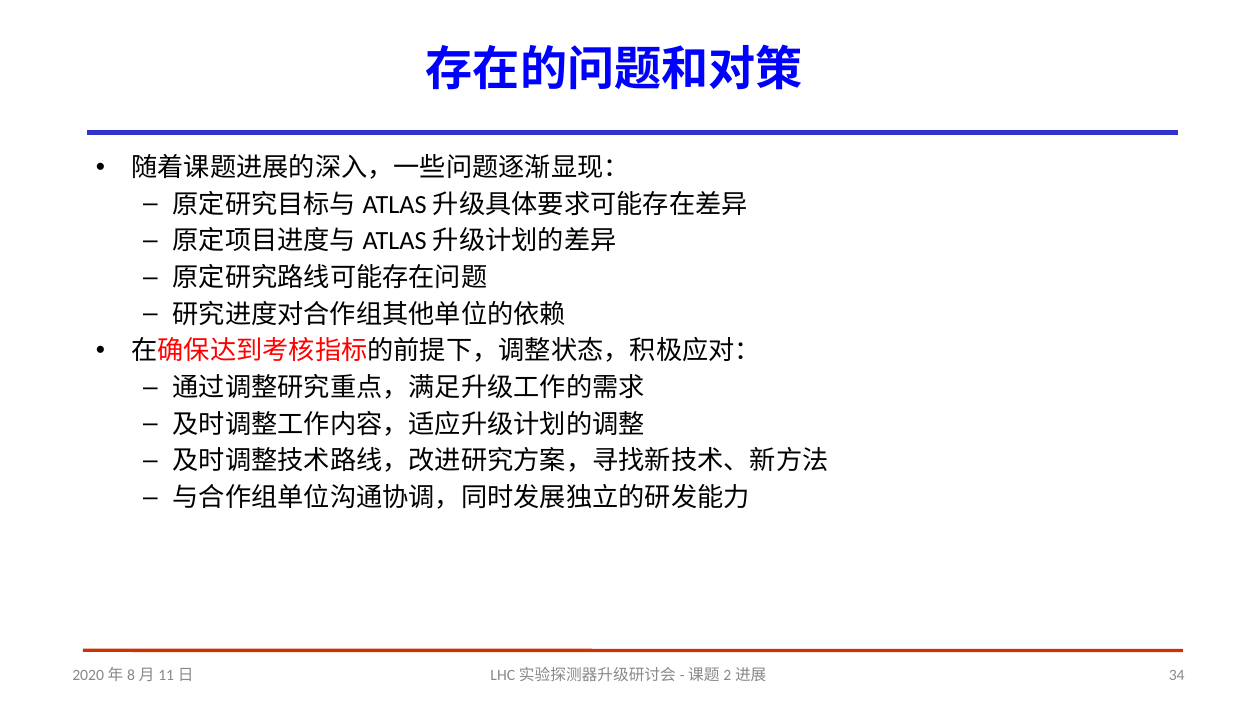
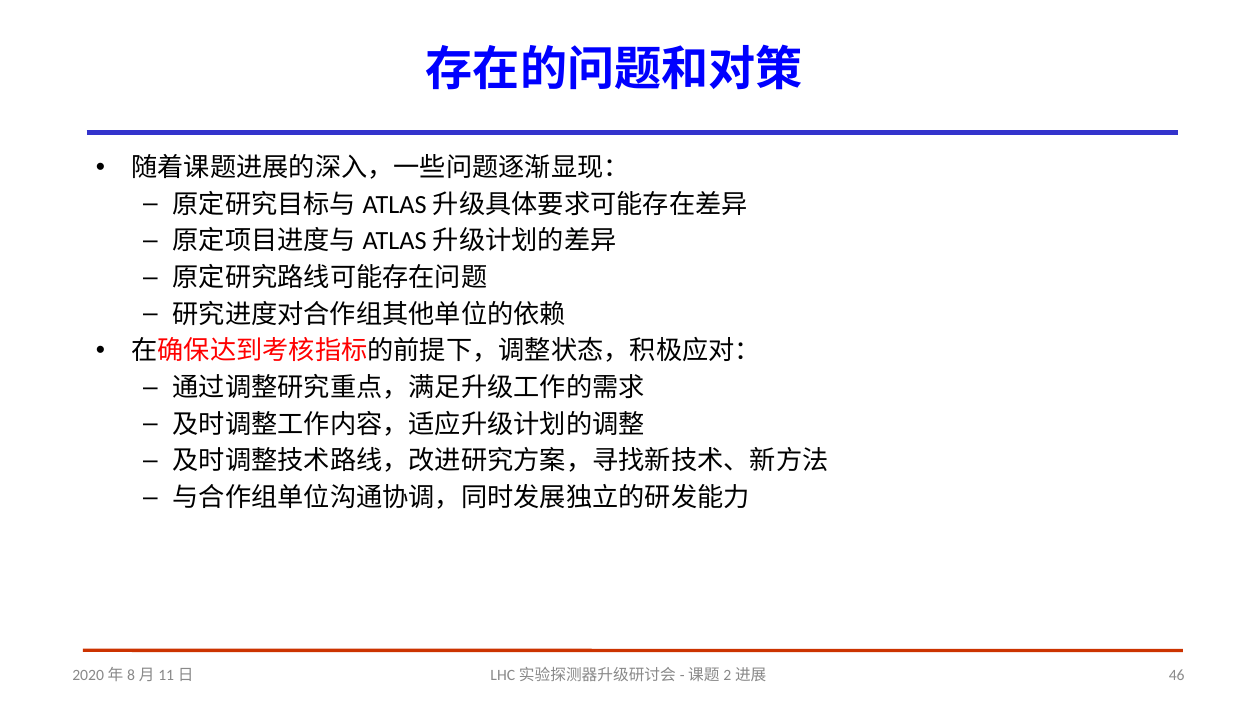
34: 34 -> 46
